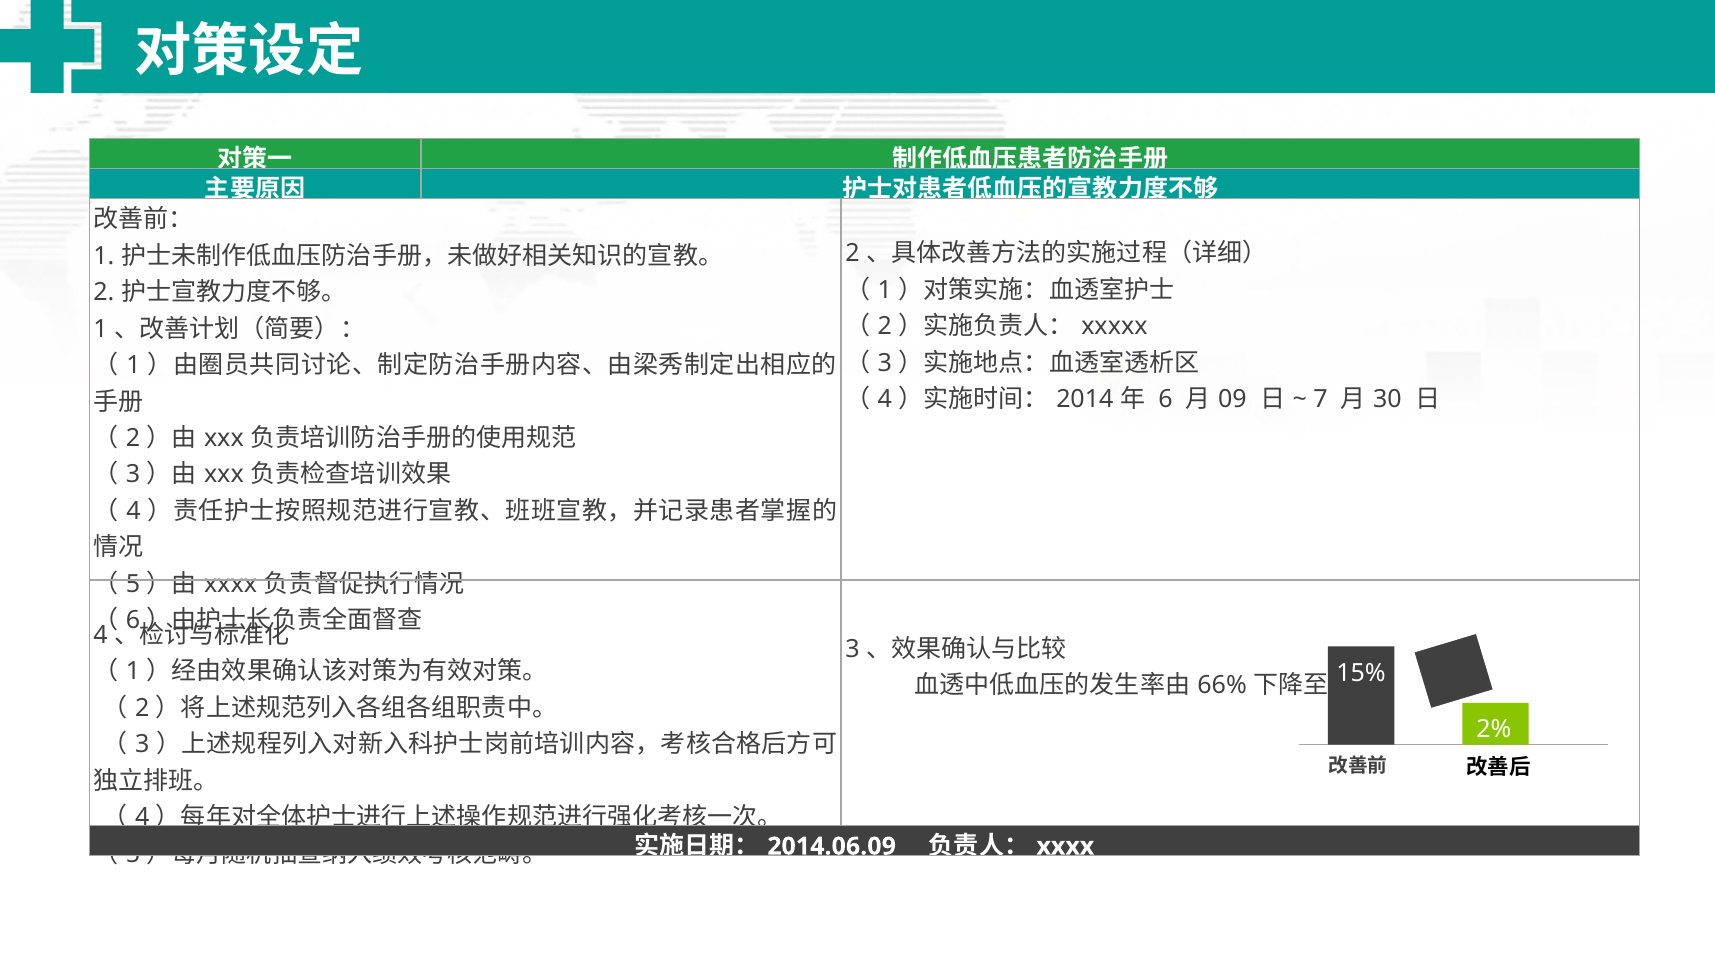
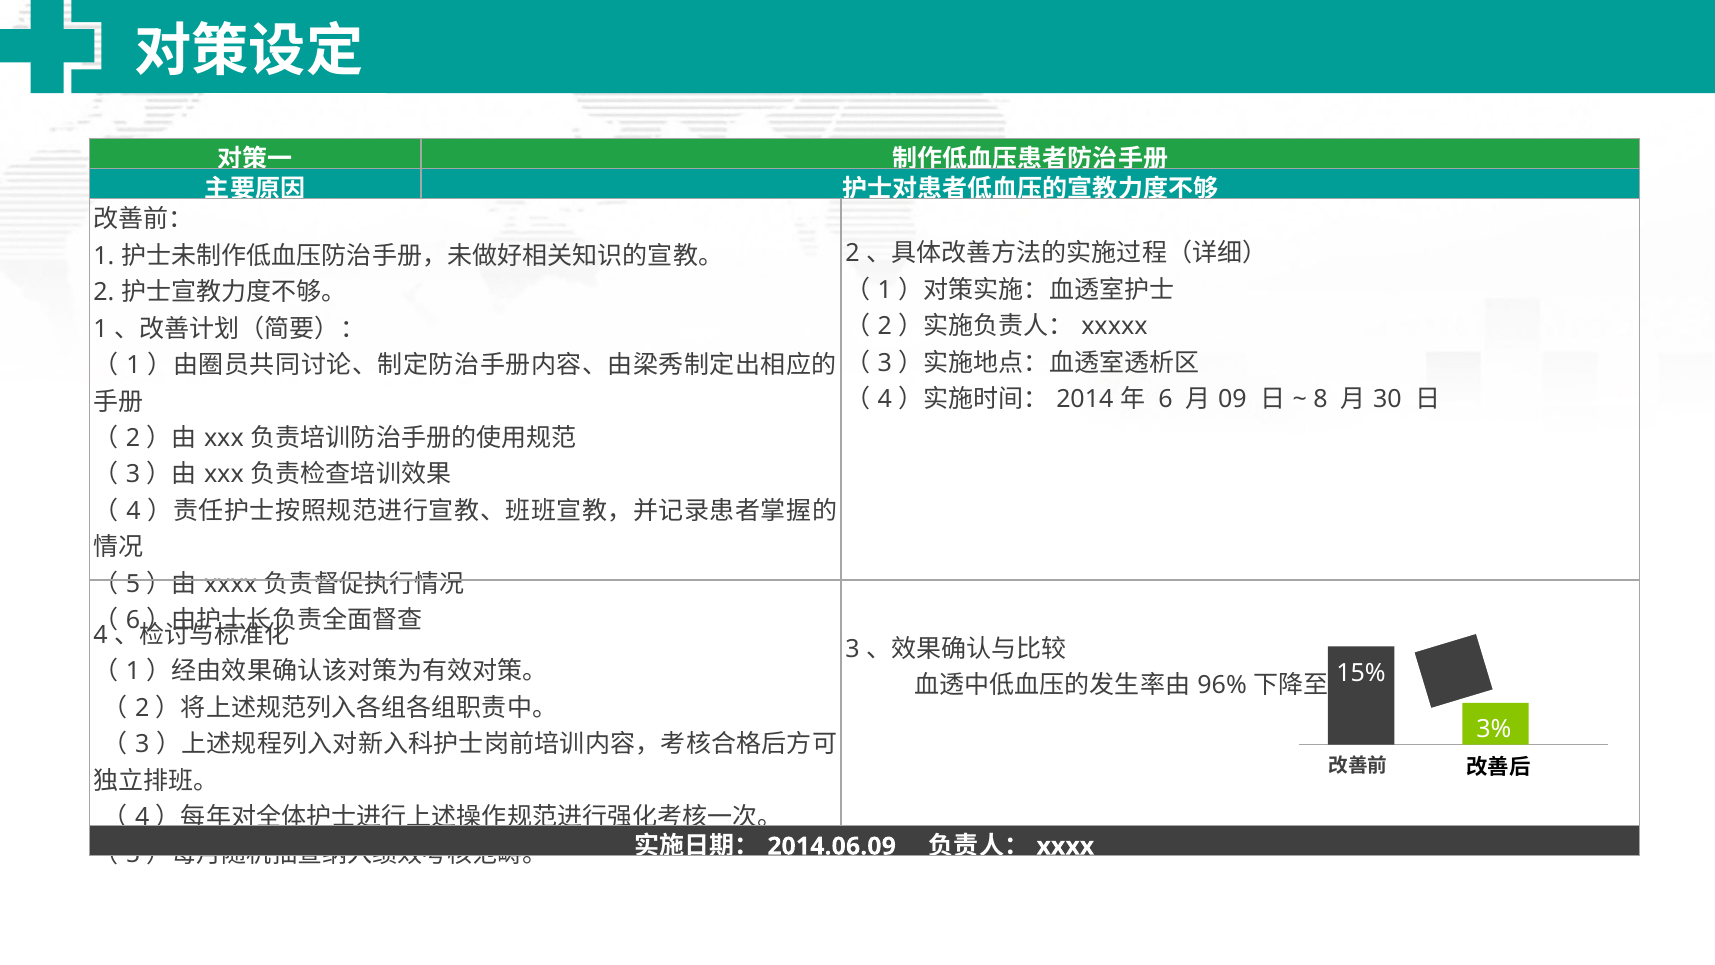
7: 7 -> 8
66%: 66% -> 96%
2%: 2% -> 3%
